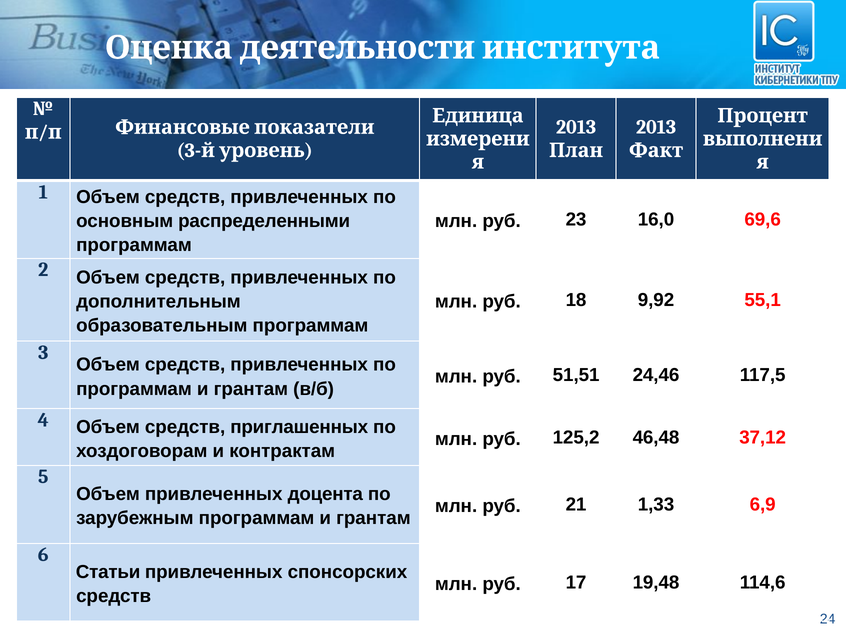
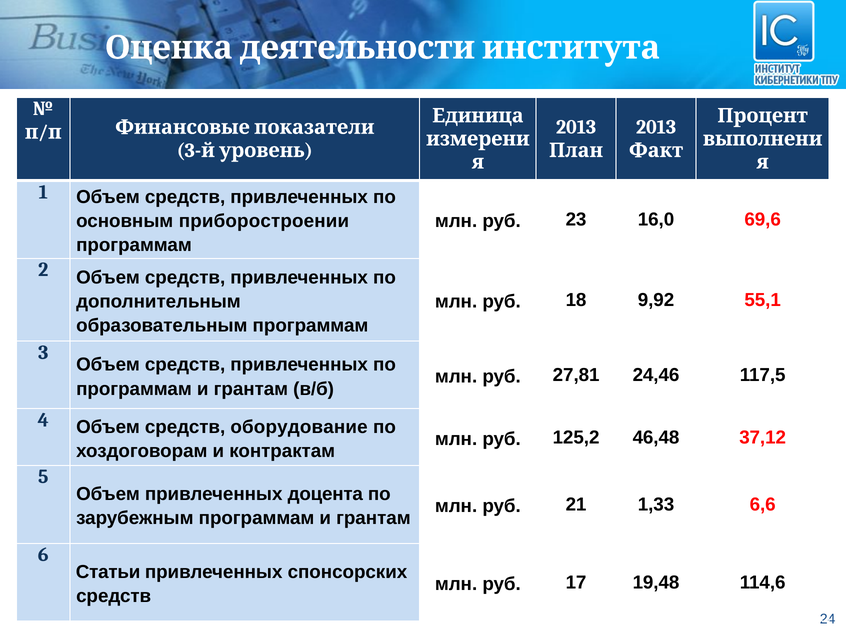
распределенными: распределенными -> приборостроении
51,51: 51,51 -> 27,81
приглашенных: приглашенных -> оборудование
6,9: 6,9 -> 6,6
